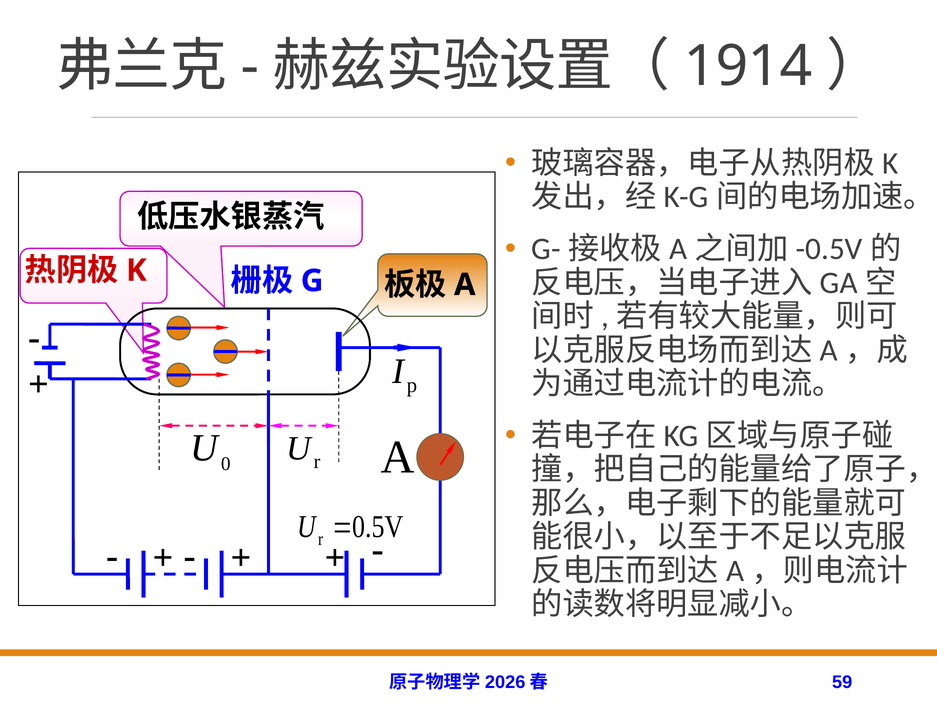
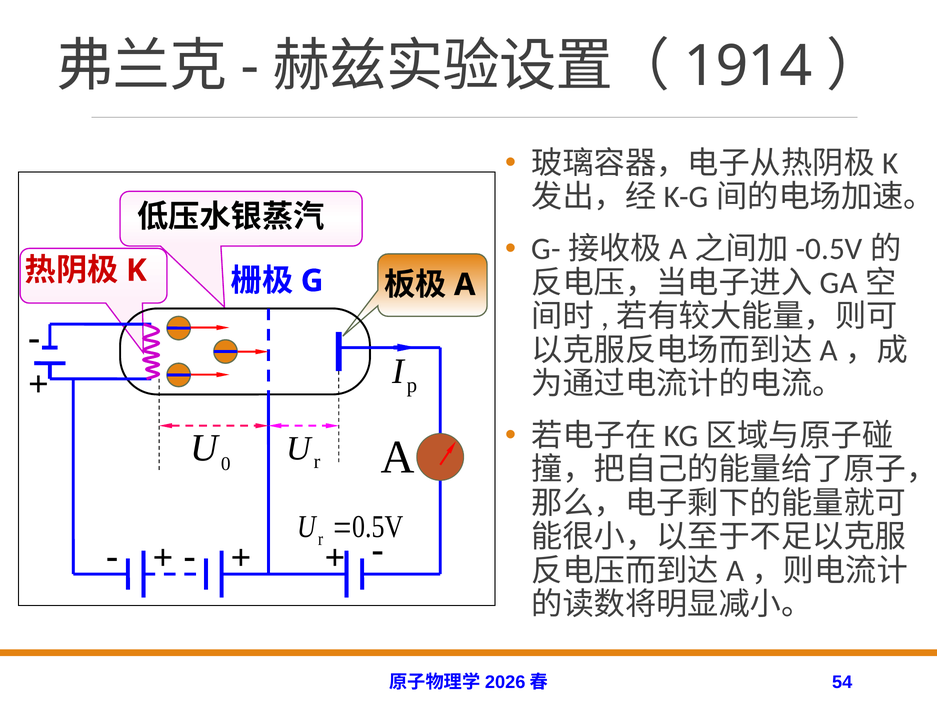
59: 59 -> 54
